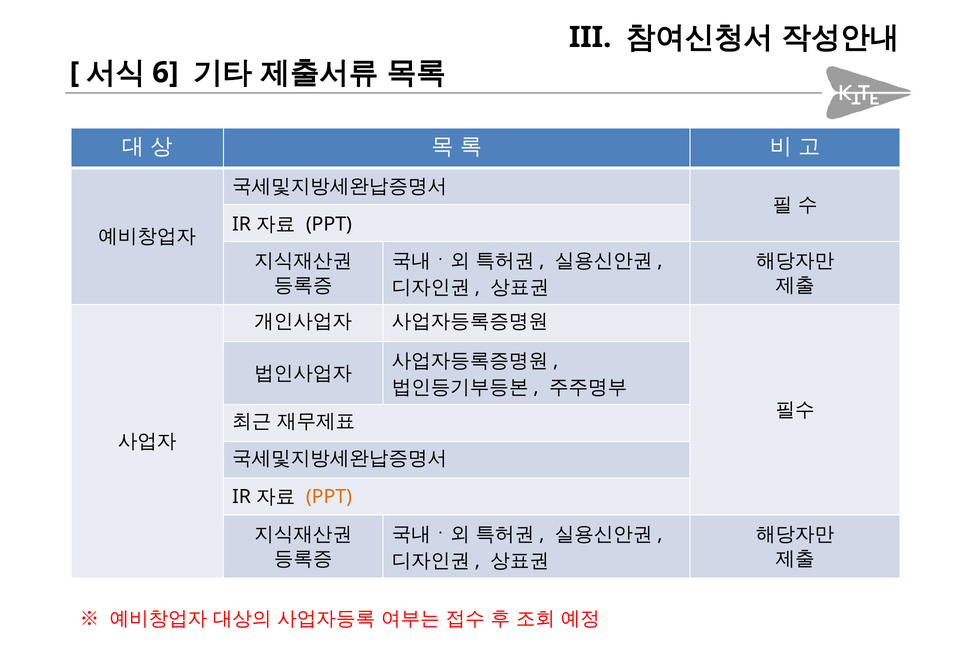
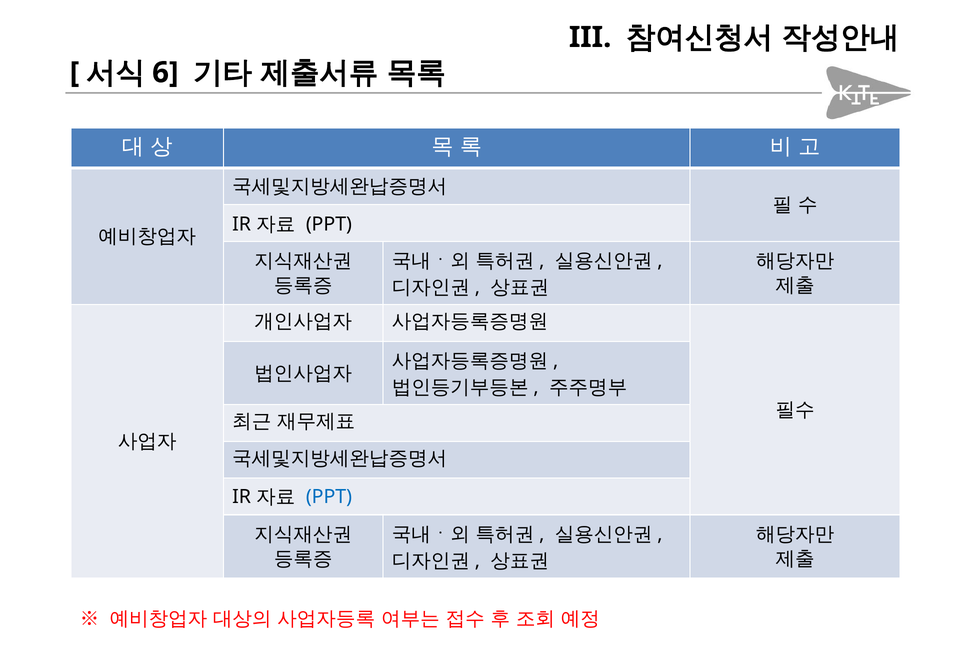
PPT at (329, 497) colour: orange -> blue
